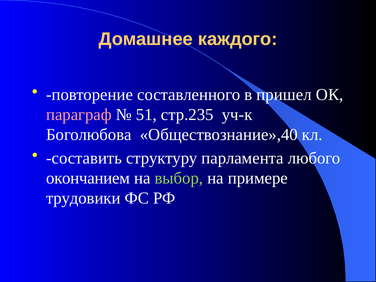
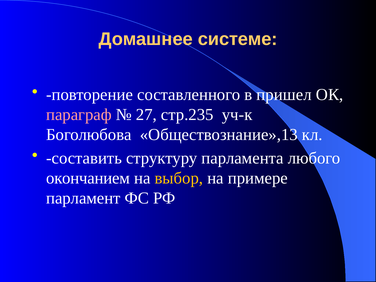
каждого: каждого -> системе
51: 51 -> 27
Обществознание»,40: Обществознание»,40 -> Обществознание»,13
выбор colour: light green -> yellow
трудовики: трудовики -> парламент
